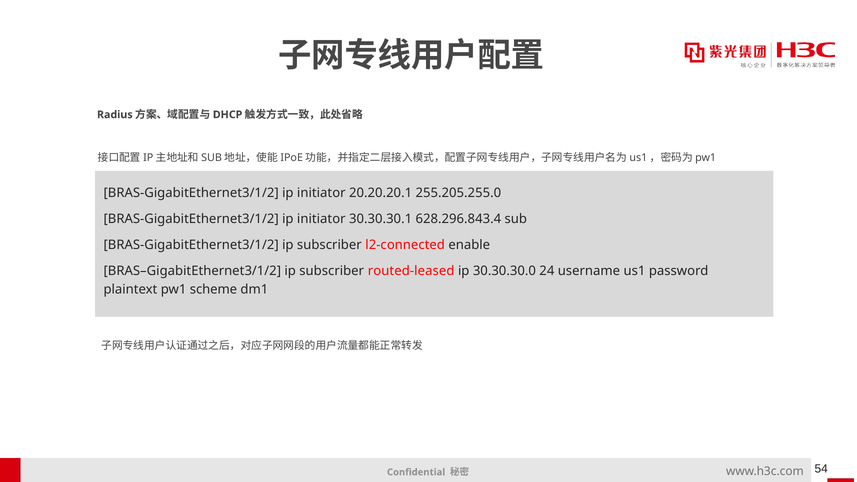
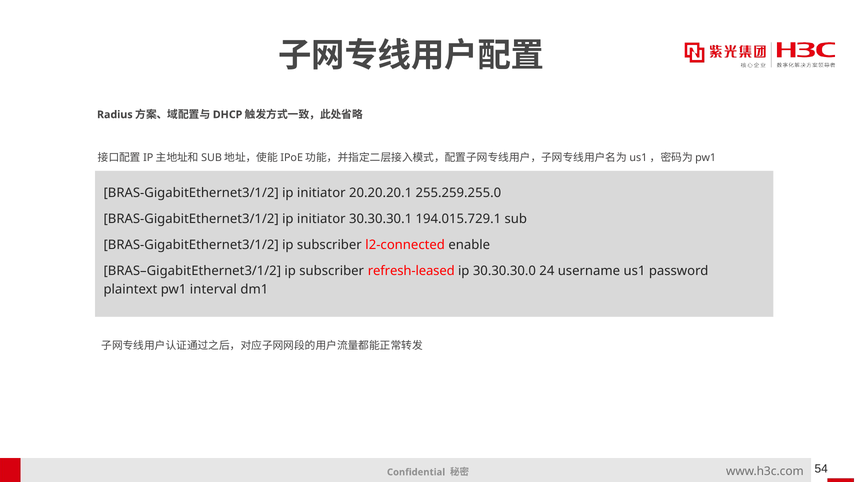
255.205.255.0: 255.205.255.0 -> 255.259.255.0
628.296.843.4: 628.296.843.4 -> 194.015.729.1
routed-leased: routed-leased -> refresh-leased
scheme: scheme -> interval
